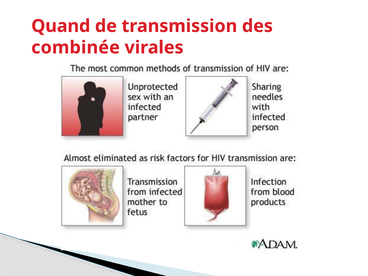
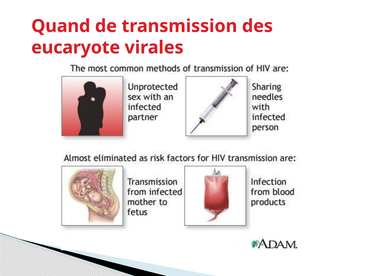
combinée: combinée -> eucaryote
